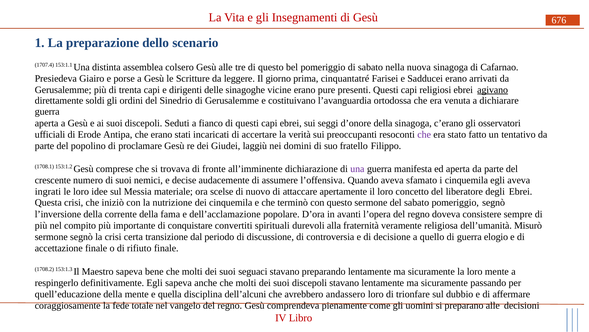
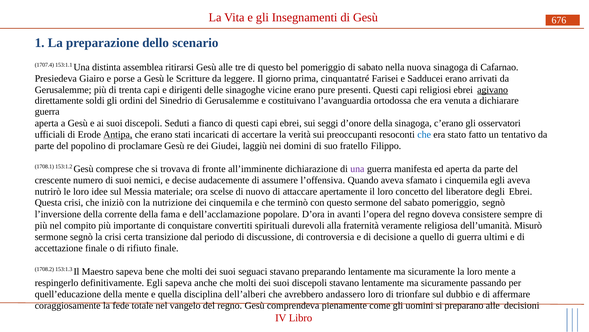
colsero: colsero -> ritirarsi
Antipa underline: none -> present
che at (424, 134) colour: purple -> blue
ingrati: ingrati -> nutrirò
elogio: elogio -> ultimi
dell’alcuni: dell’alcuni -> dell’alberi
